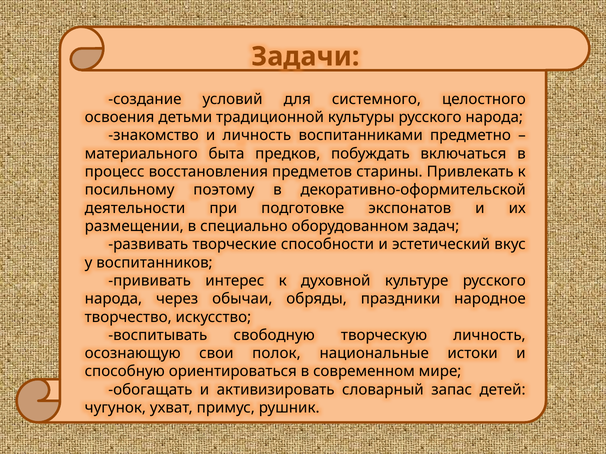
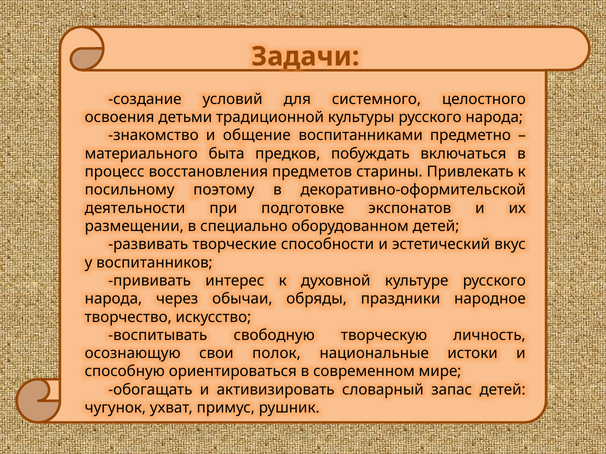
и личность: личность -> общение
оборудованном задач: задач -> детей
